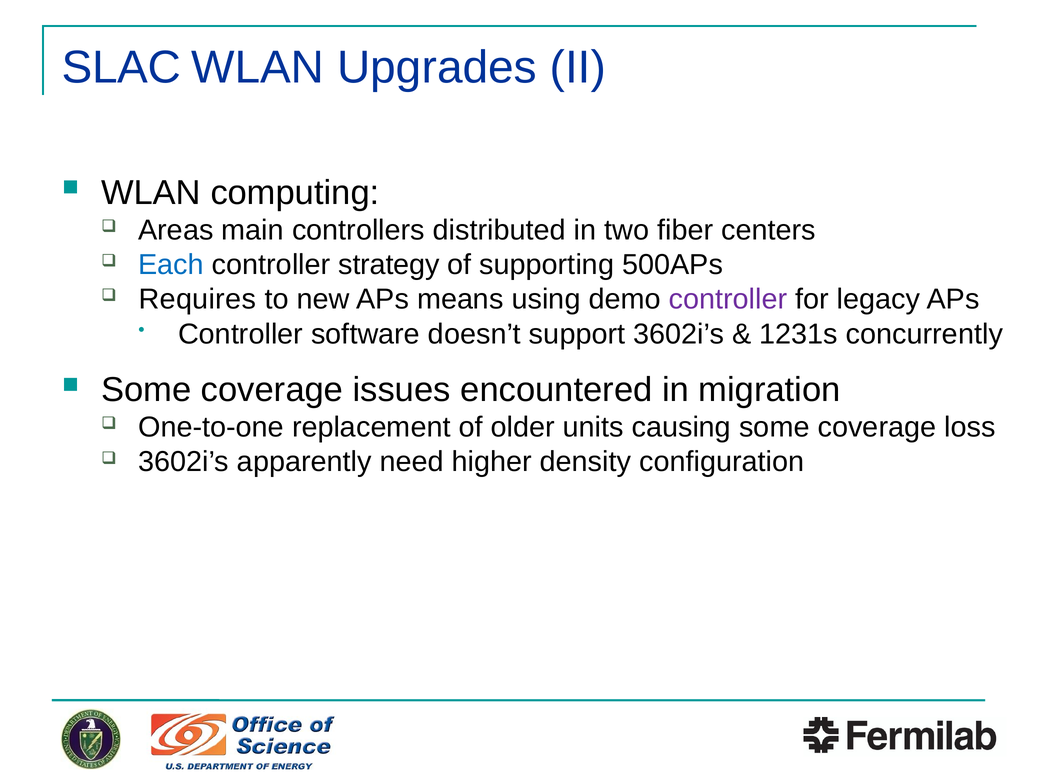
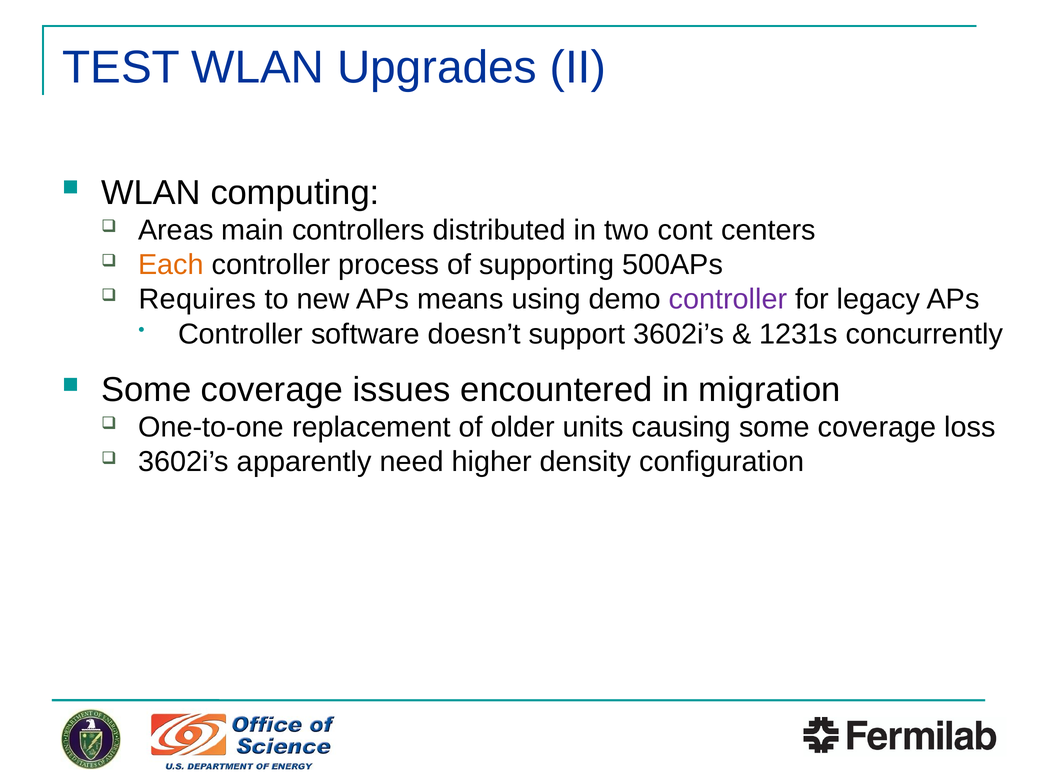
SLAC: SLAC -> TEST
fiber: fiber -> cont
Each colour: blue -> orange
strategy: strategy -> process
